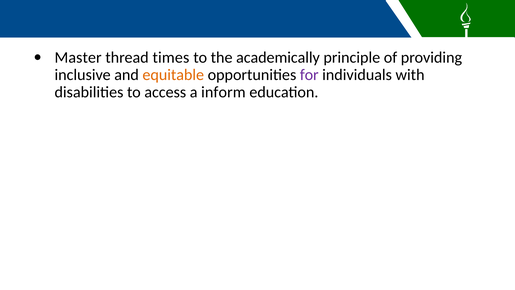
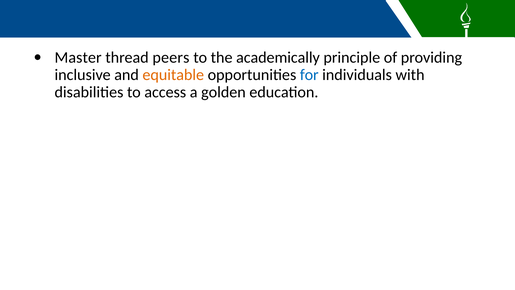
times: times -> peers
for colour: purple -> blue
inform: inform -> golden
